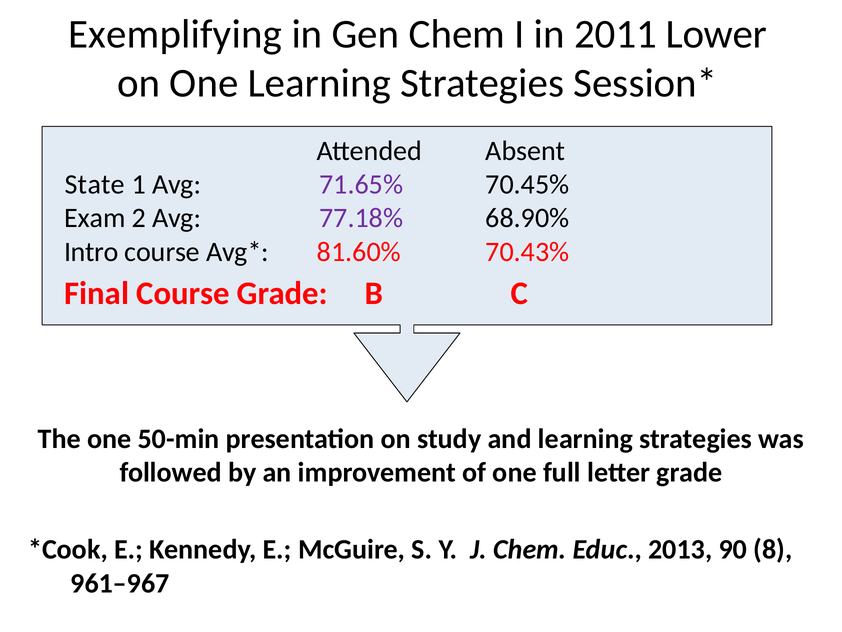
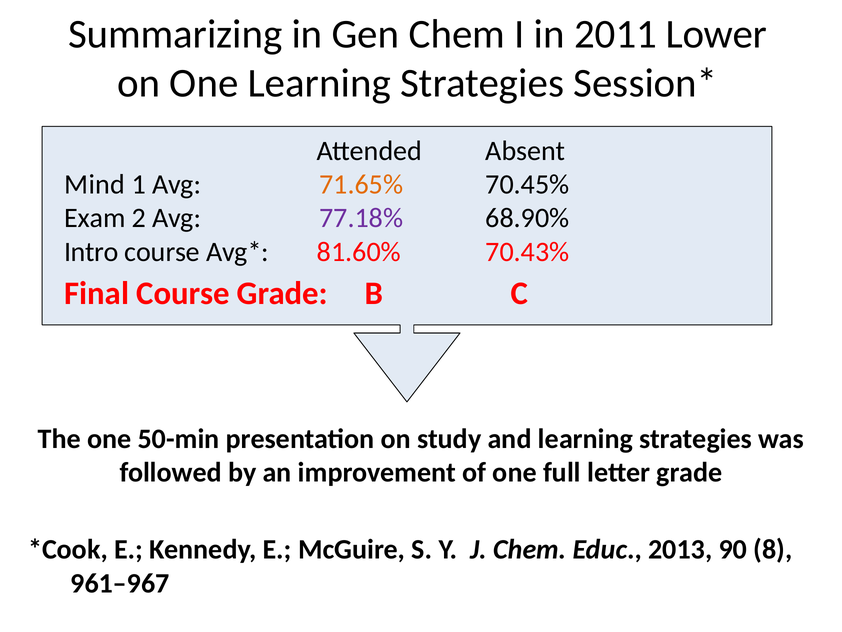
Exemplifying: Exemplifying -> Summarizing
State: State -> Mind
71.65% colour: purple -> orange
